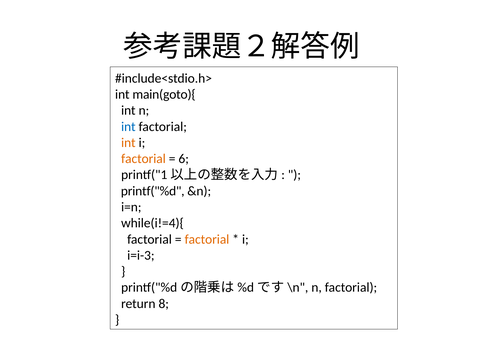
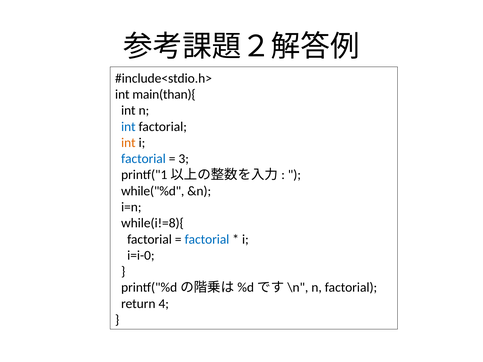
main(goto){: main(goto){ -> main(than){
factorial at (143, 159) colour: orange -> blue
6: 6 -> 3
printf("%d: printf("%d -> while("%d
while(i!=4){: while(i!=4){ -> while(i!=8){
factorial at (207, 239) colour: orange -> blue
i=i-3: i=i-3 -> i=i-0
8: 8 -> 4
